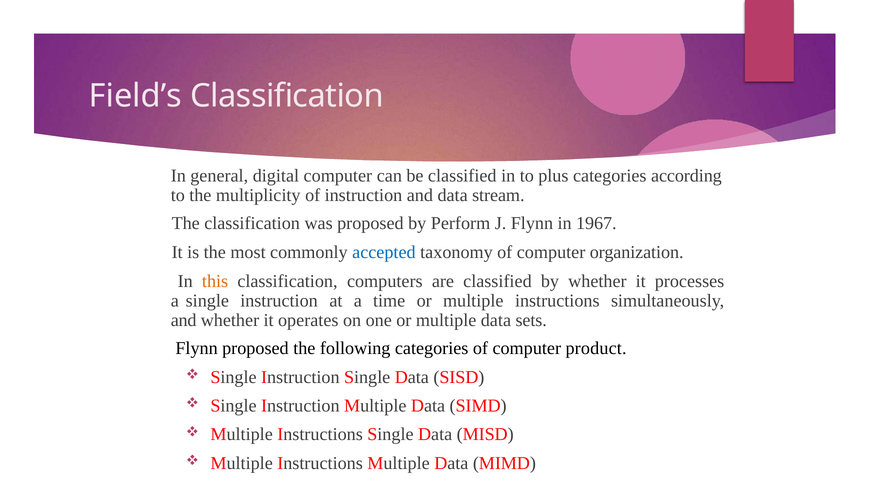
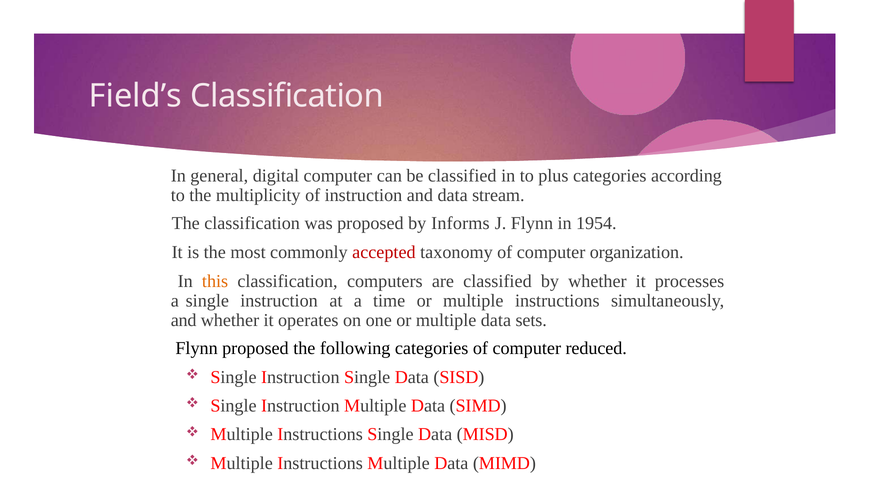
Perform: Perform -> Informs
1967: 1967 -> 1954
accepted colour: blue -> red
product: product -> reduced
